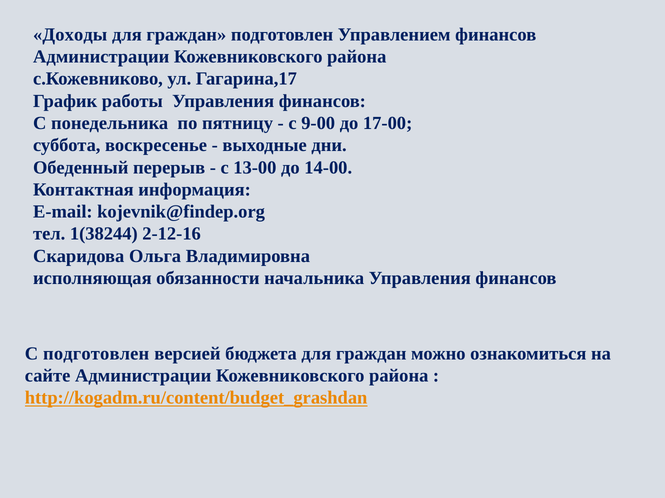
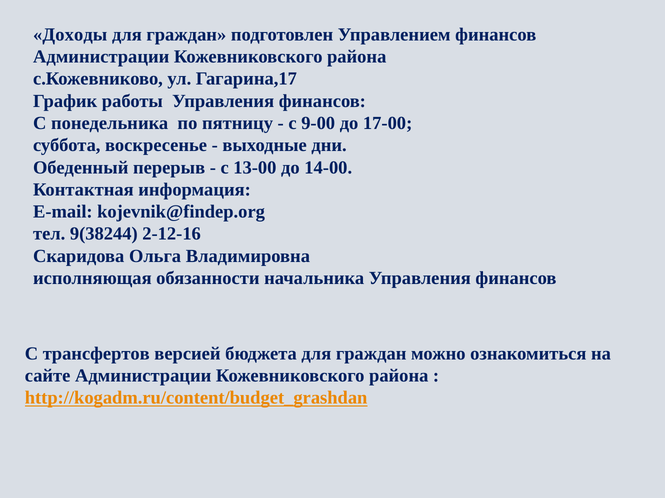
1(38244: 1(38244 -> 9(38244
С подготовлен: подготовлен -> трансфертов
